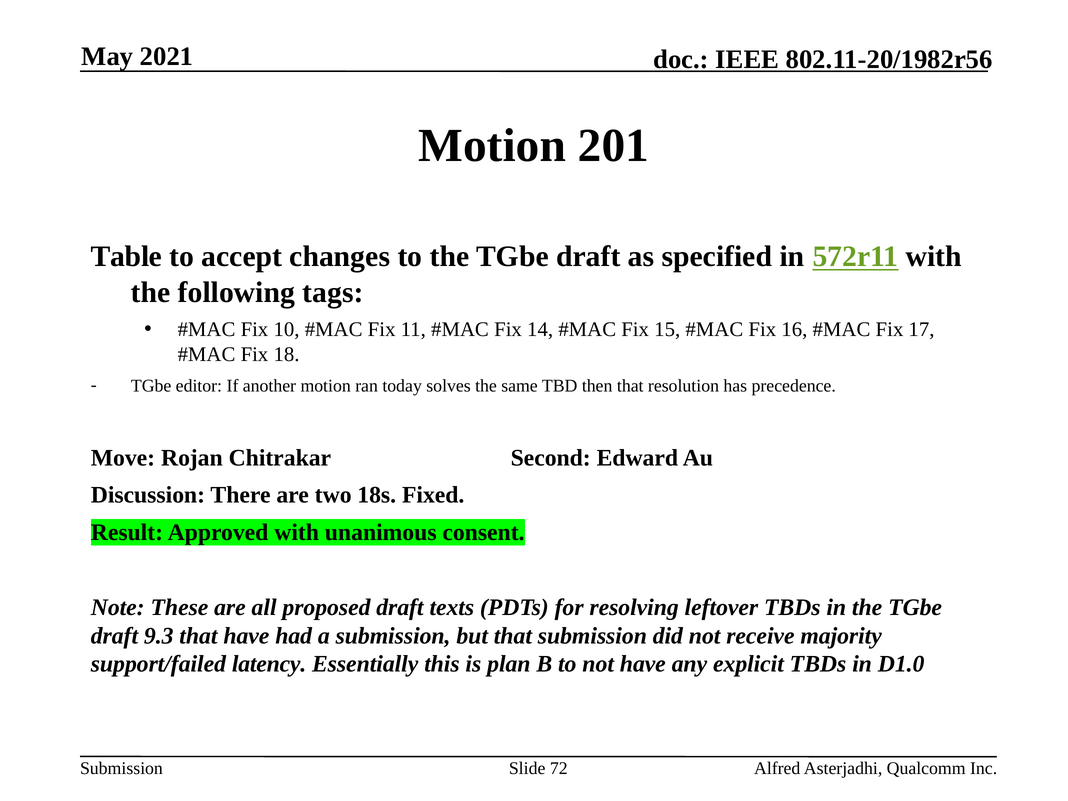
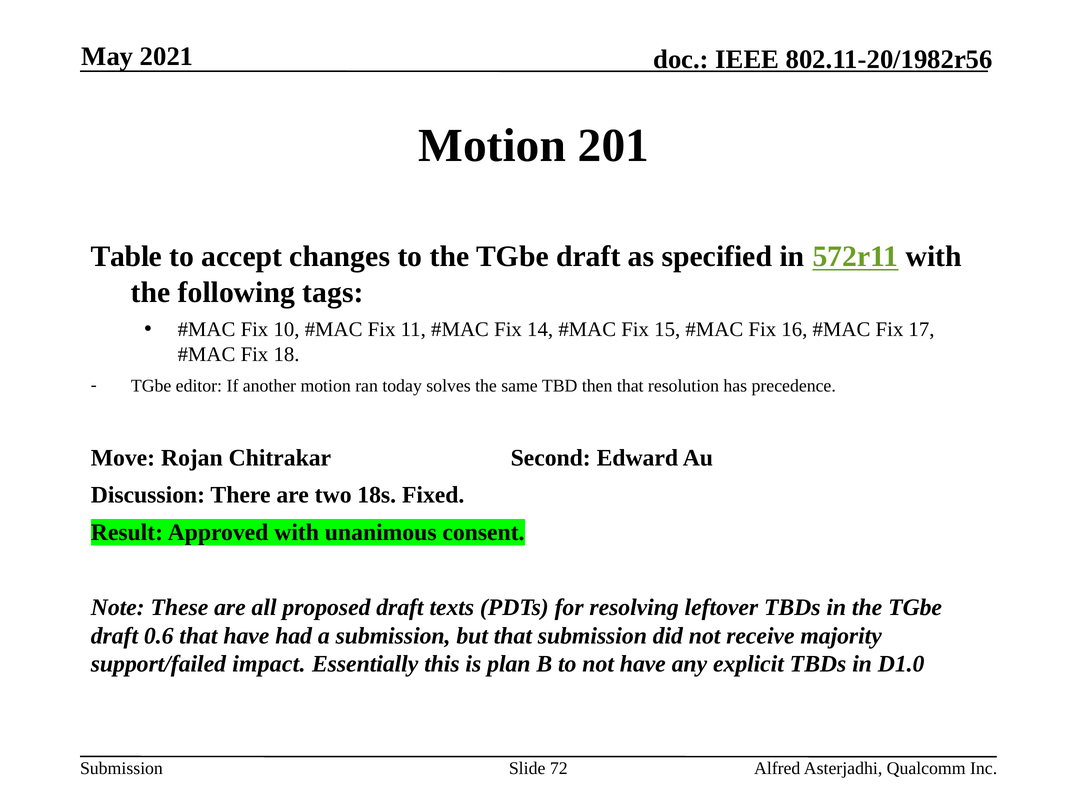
9.3: 9.3 -> 0.6
latency: latency -> impact
